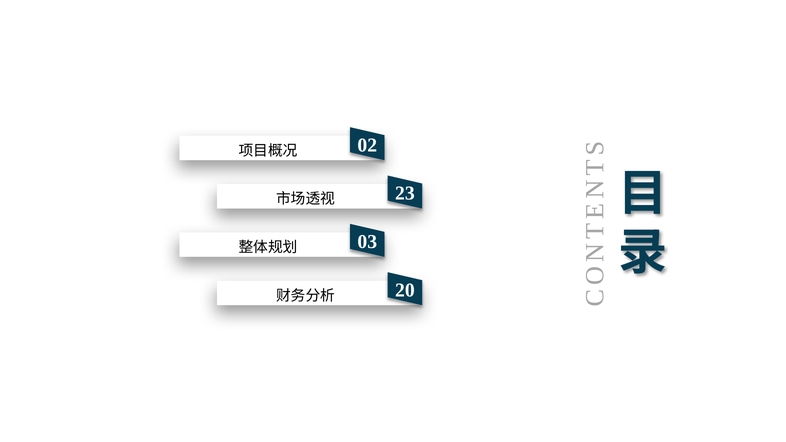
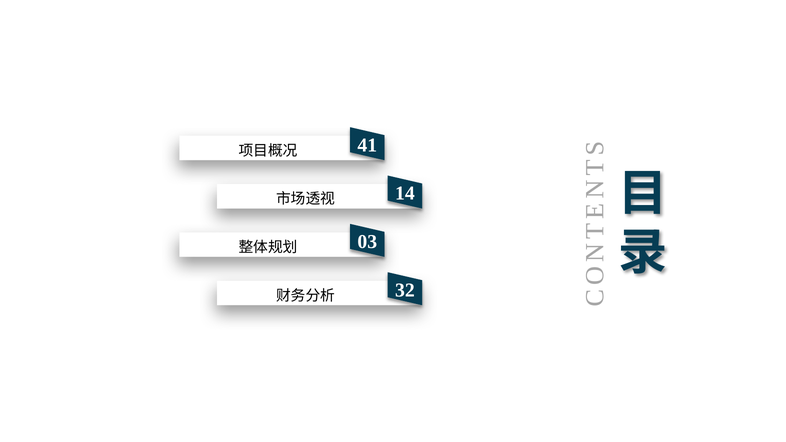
02: 02 -> 41
23: 23 -> 14
20: 20 -> 32
